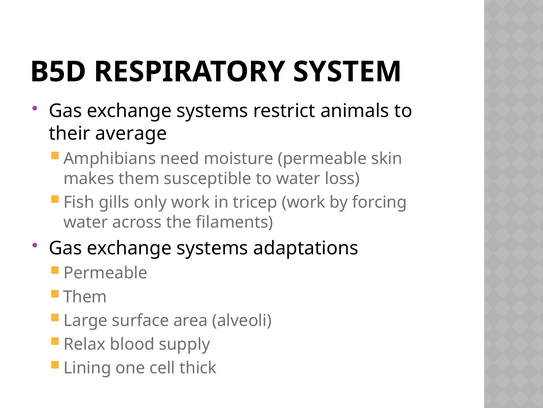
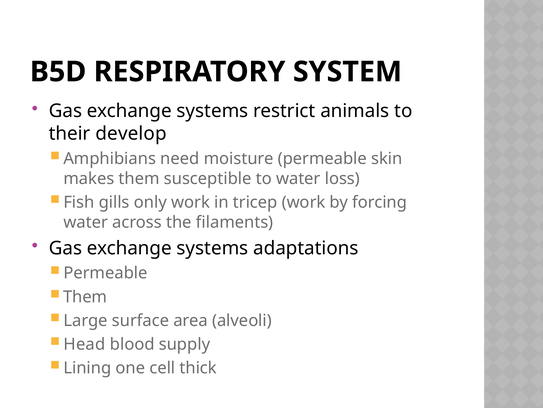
average: average -> develop
Relax: Relax -> Head
